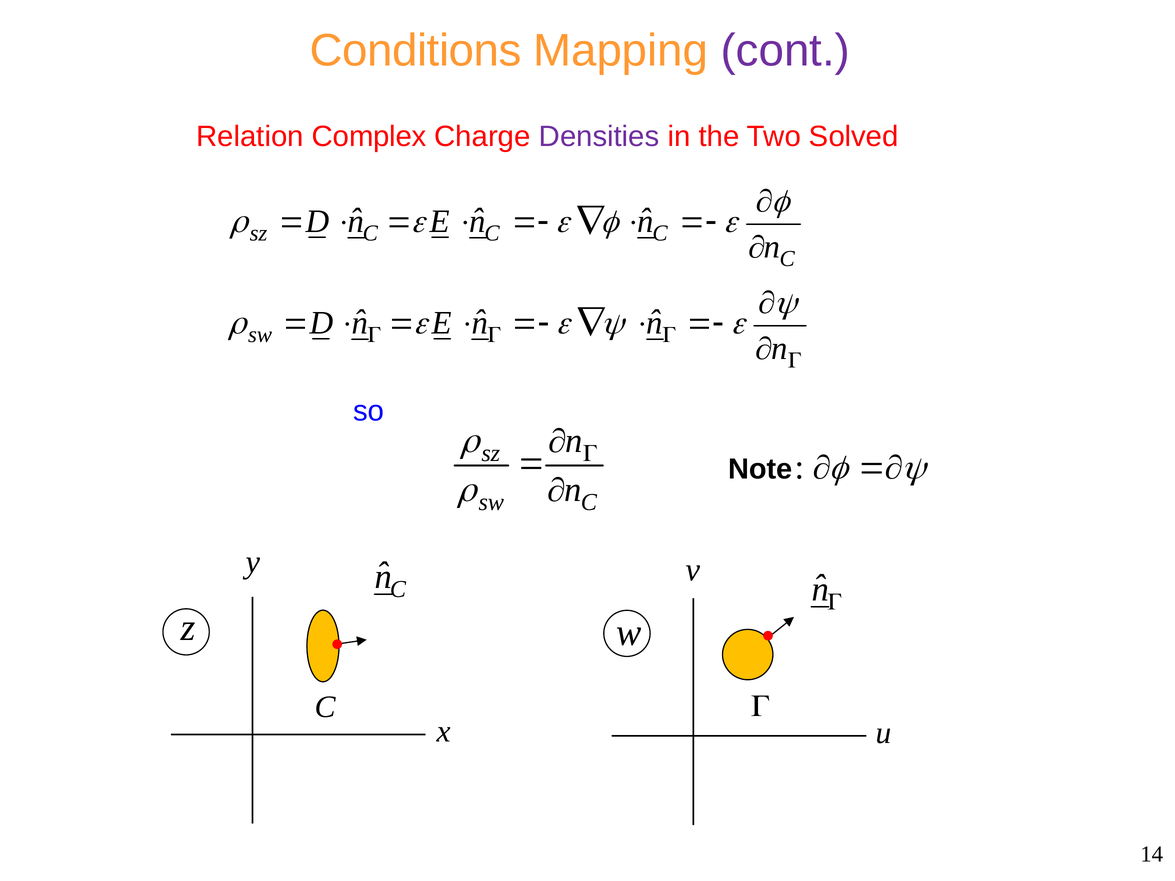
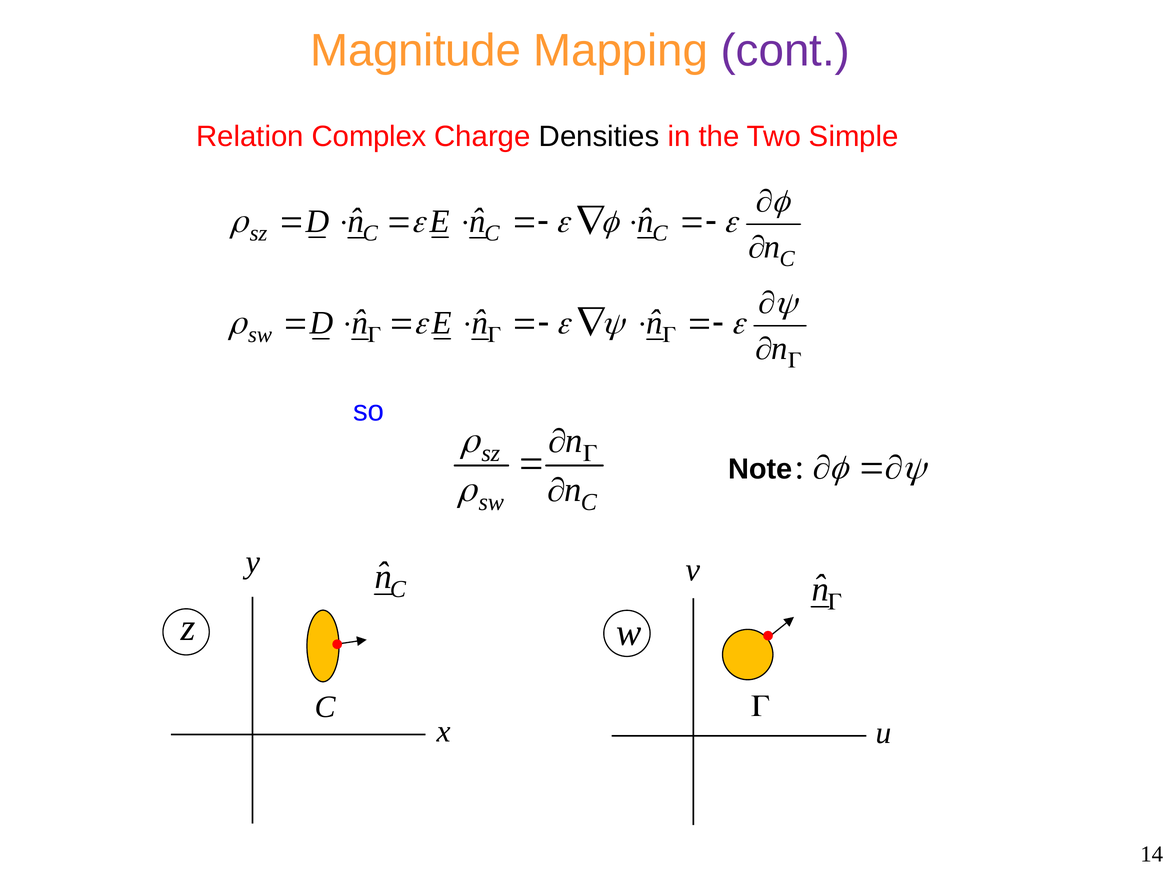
Conditions: Conditions -> Magnitude
Densities colour: purple -> black
Solved: Solved -> Simple
